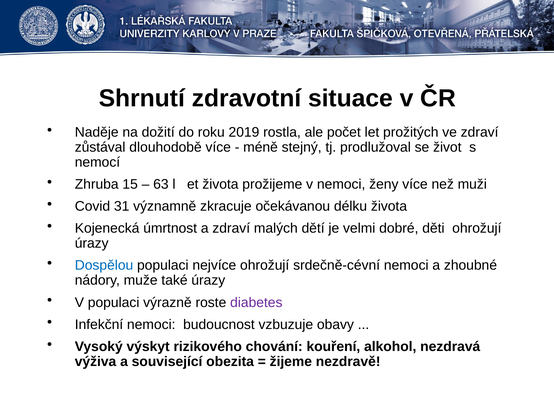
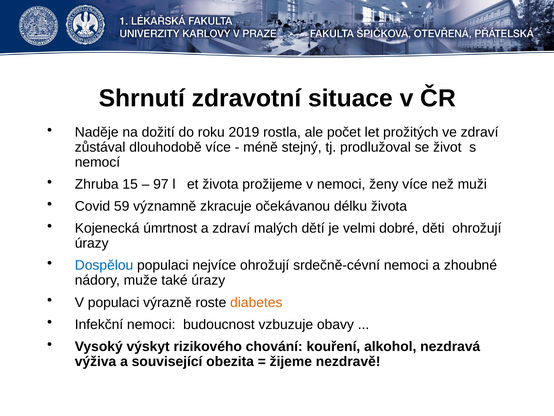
63: 63 -> 97
31: 31 -> 59
diabetes colour: purple -> orange
